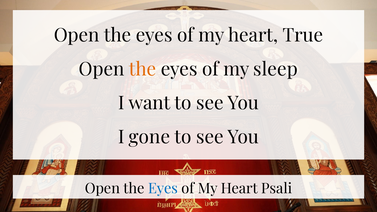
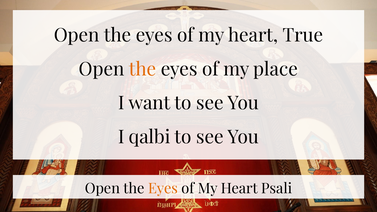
sleep: sleep -> place
gone: gone -> qalbi
Eyes at (163, 189) colour: blue -> orange
